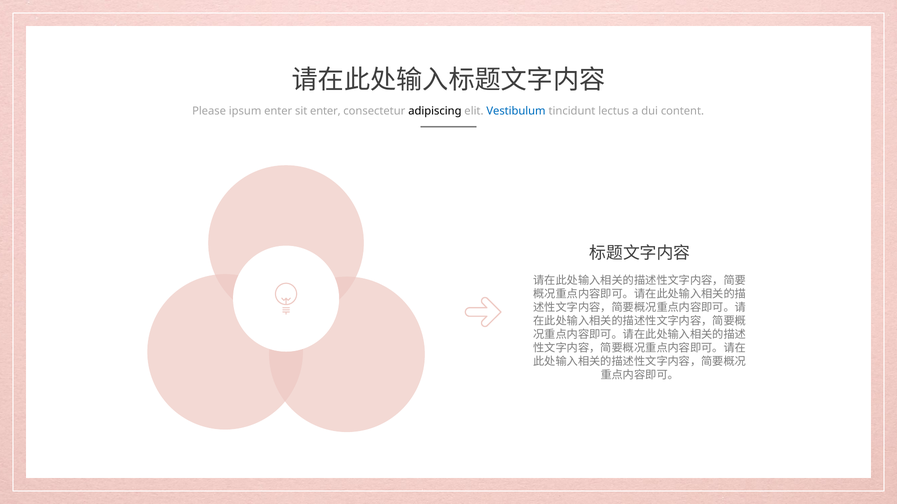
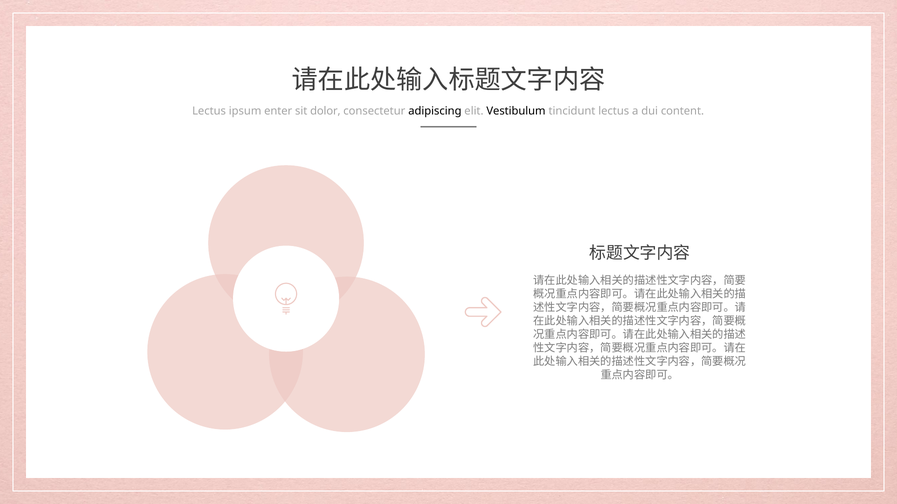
Please at (209, 111): Please -> Lectus
sit enter: enter -> dolor
Vestibulum colour: blue -> black
